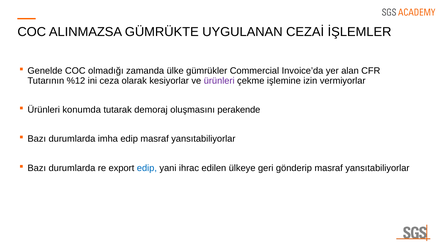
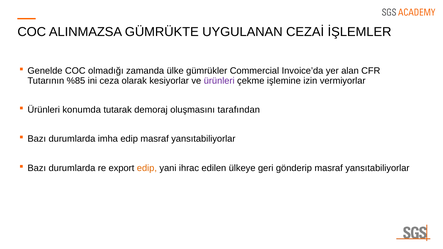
%12: %12 -> %85
perakende: perakende -> tarafından
edip at (147, 168) colour: blue -> orange
